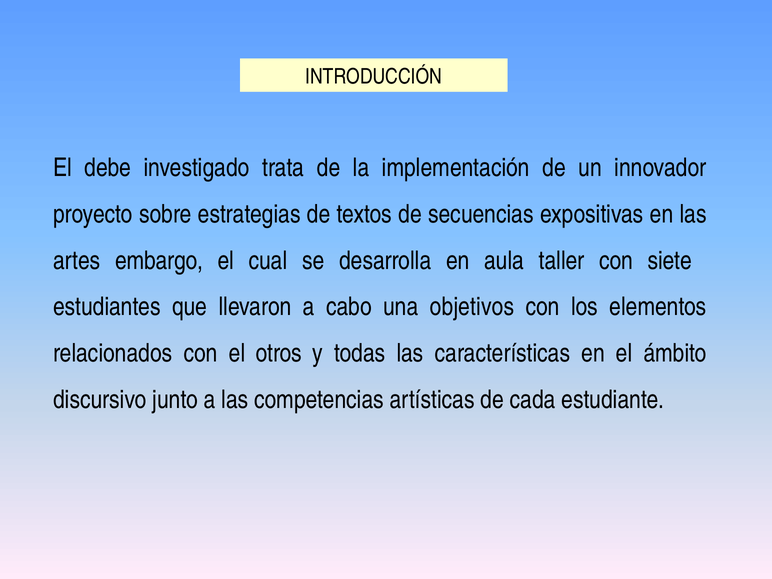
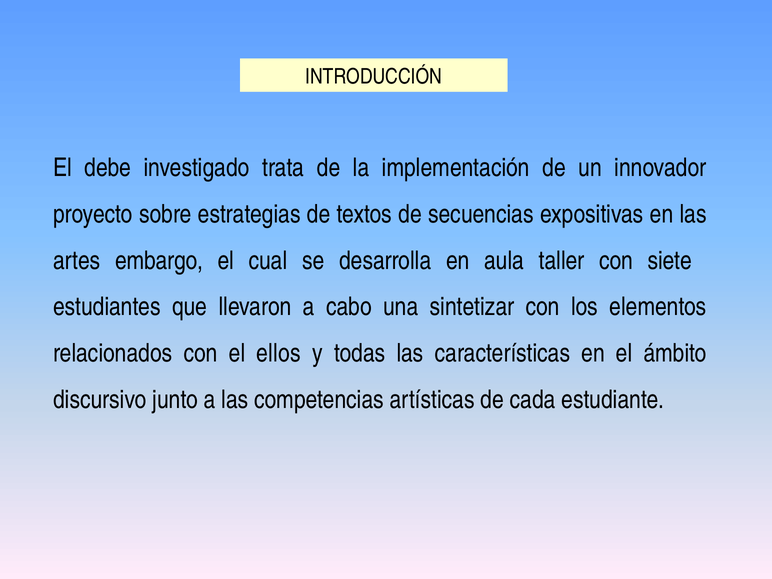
objetivos: objetivos -> sintetizar
otros: otros -> ellos
